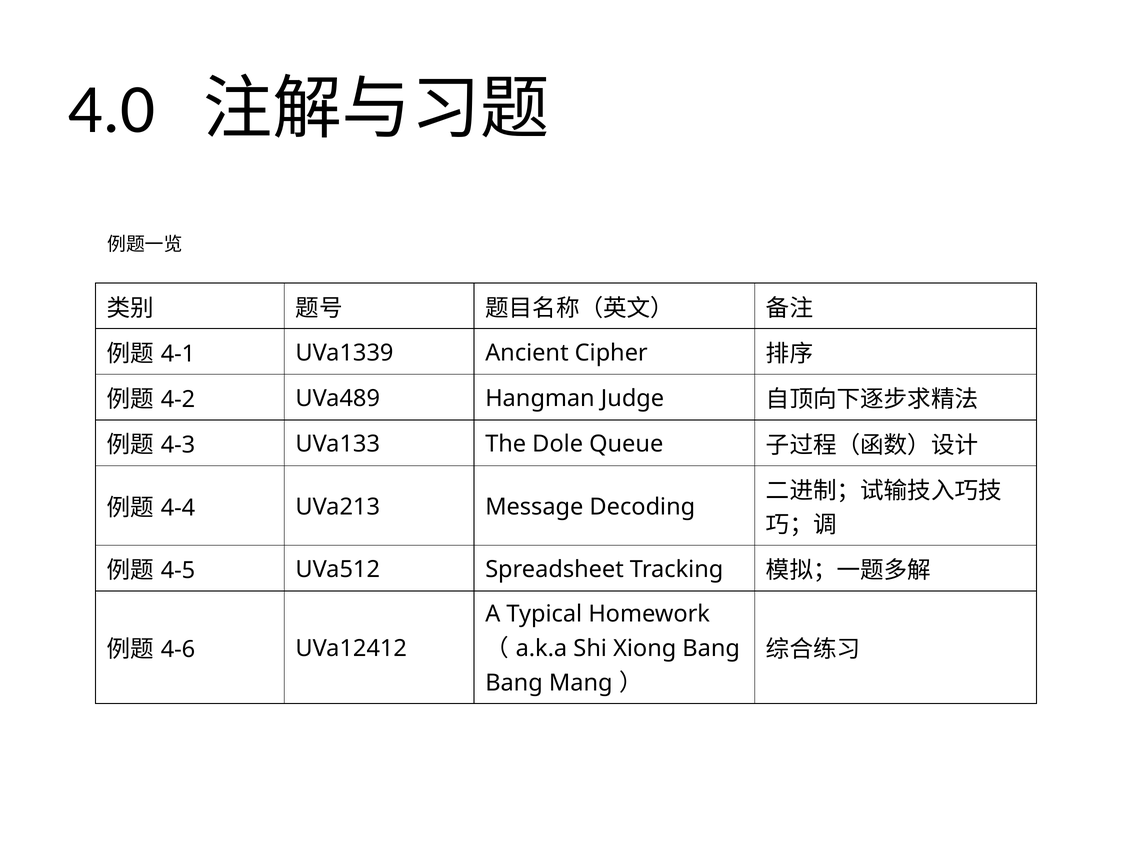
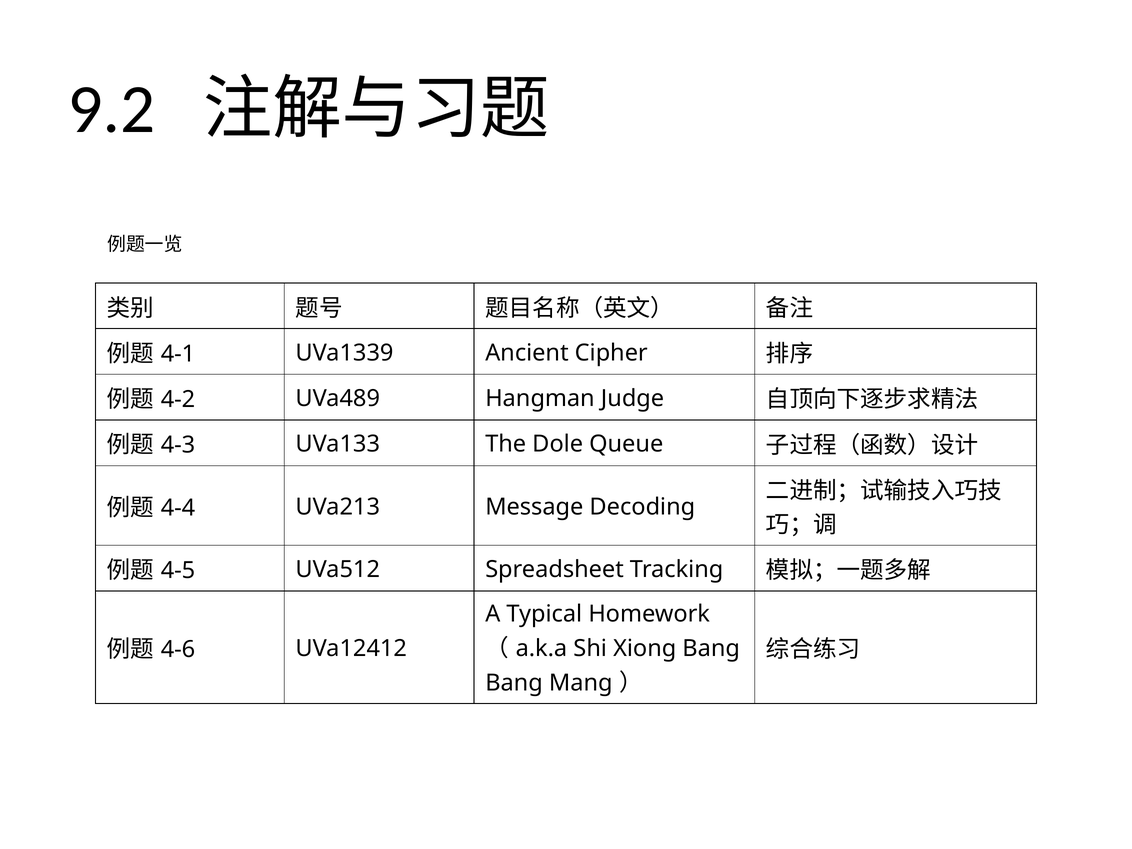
4.0: 4.0 -> 9.2
